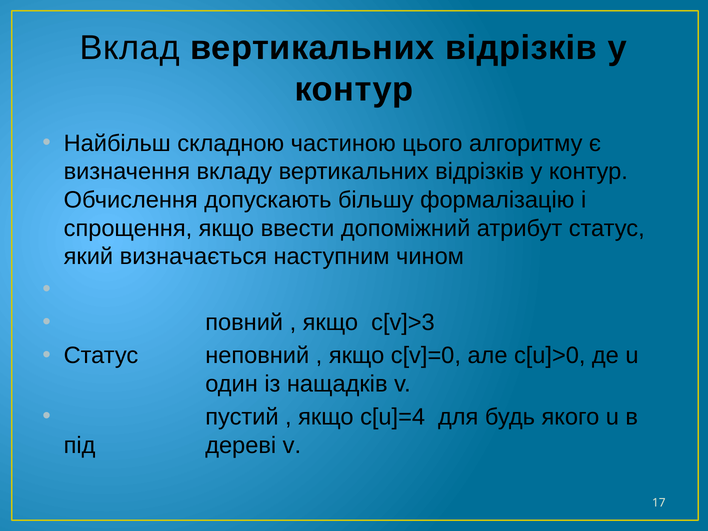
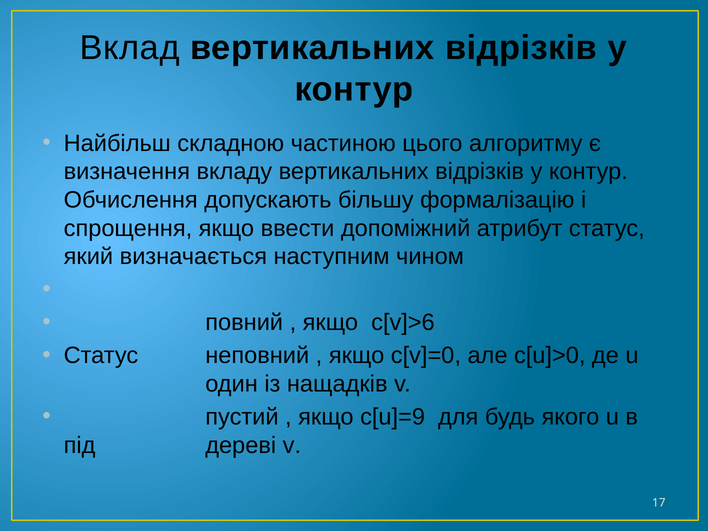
c[v]>3: c[v]>3 -> c[v]>6
c[u]=4: c[u]=4 -> c[u]=9
